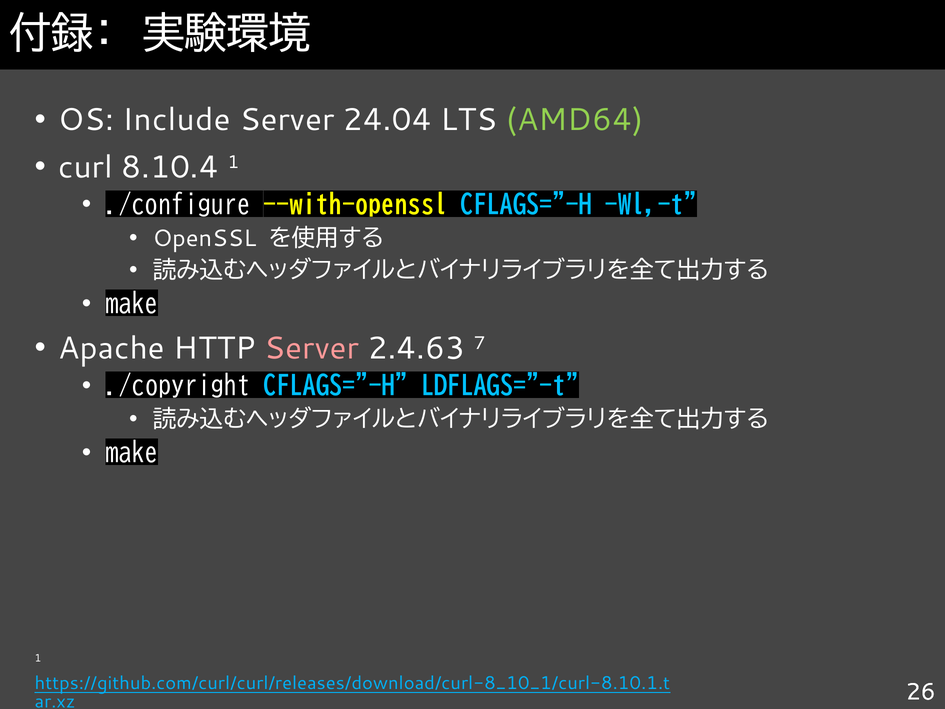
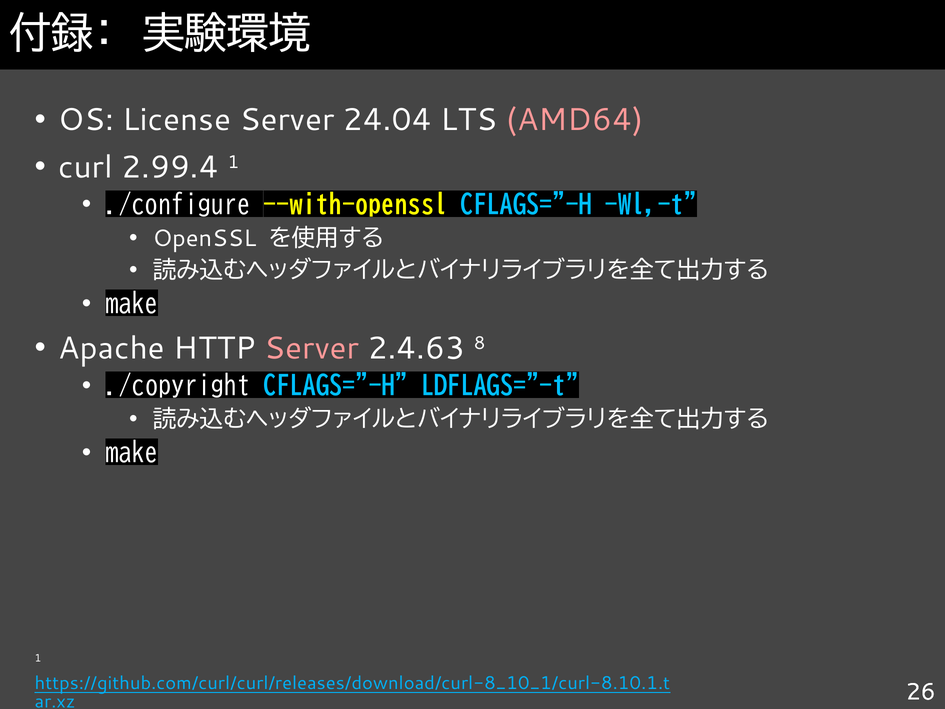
Include: Include -> License
AMD64 colour: light green -> pink
8.10.4: 8.10.4 -> 2.99.4
7: 7 -> 8
